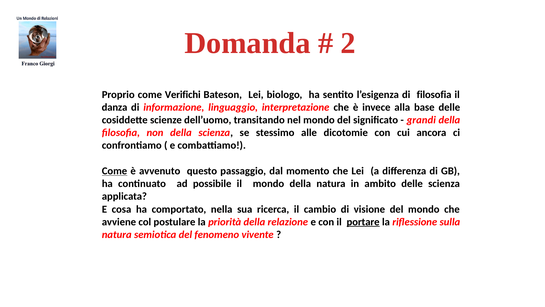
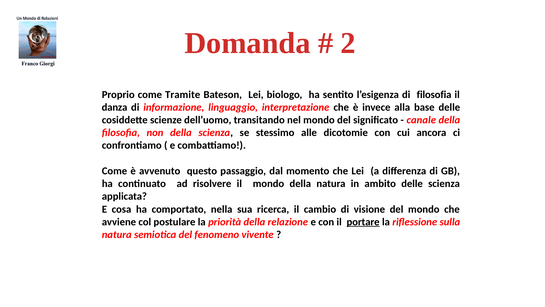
Verifichi: Verifichi -> Tramite
grandi: grandi -> canale
Come at (115, 171) underline: present -> none
possibile: possibile -> risolvere
